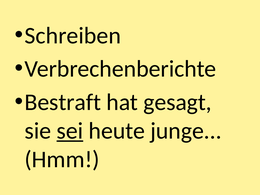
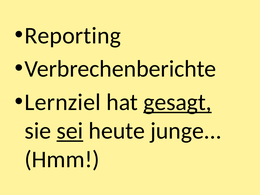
Schreiben: Schreiben -> Reporting
Bestraft: Bestraft -> Lernziel
gesagt underline: none -> present
